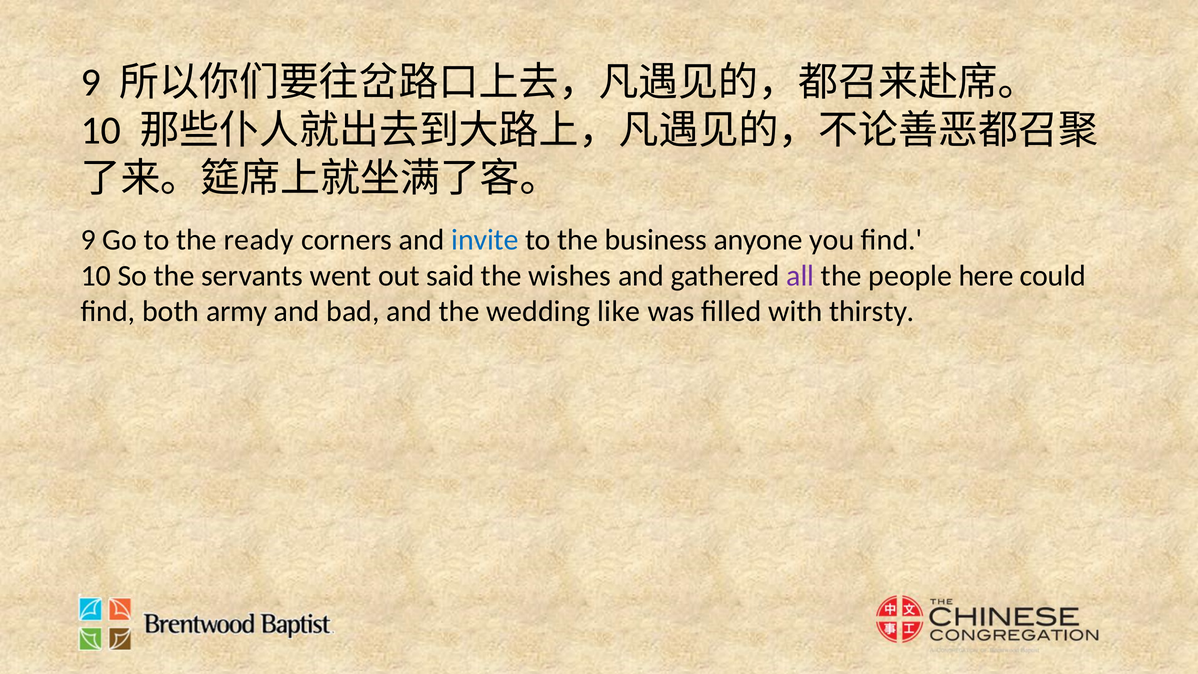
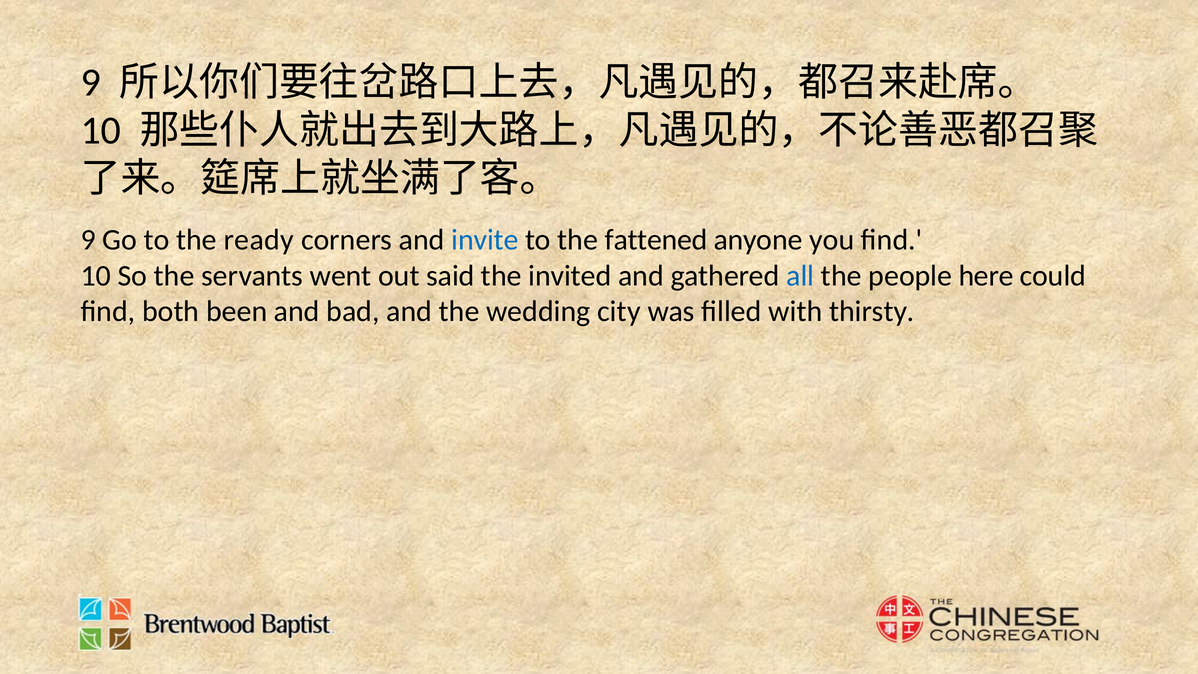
business: business -> fattened
wishes: wishes -> invited
all colour: purple -> blue
army: army -> been
like: like -> city
